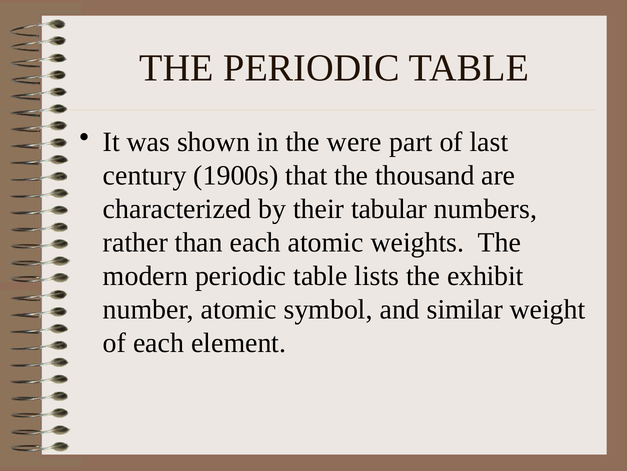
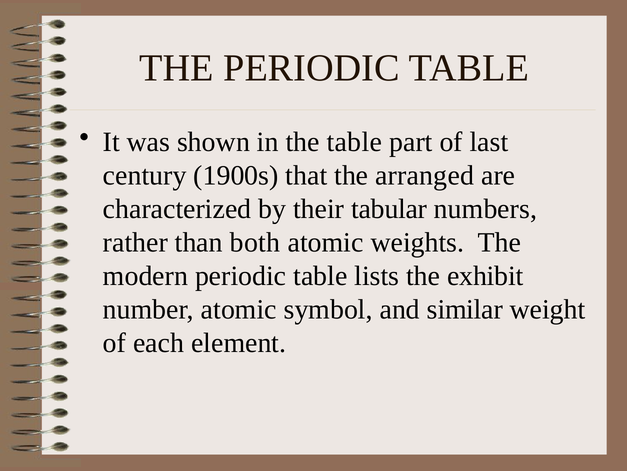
the were: were -> table
thousand: thousand -> arranged
than each: each -> both
